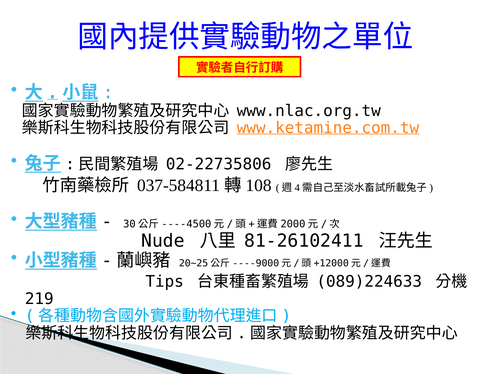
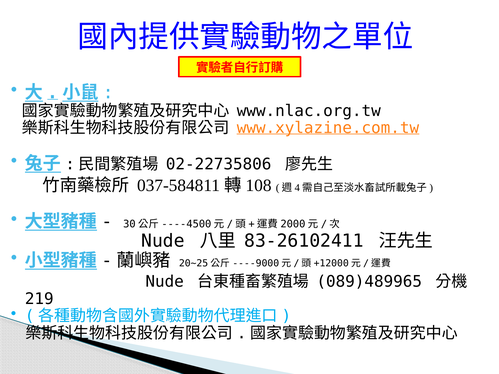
www.ketamine.com.tw: www.ketamine.com.tw -> www.xylazine.com.tw
81-26102411: 81-26102411 -> 83-26102411
Tips at (165, 282): Tips -> Nude
089)224633: 089)224633 -> 089)489965
